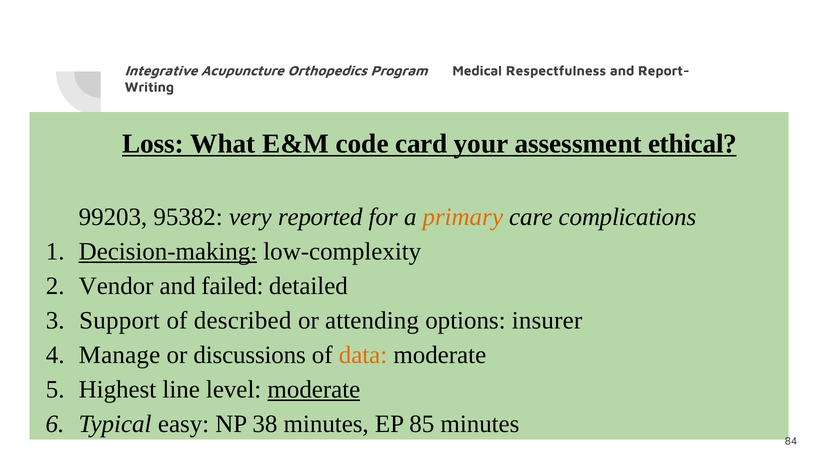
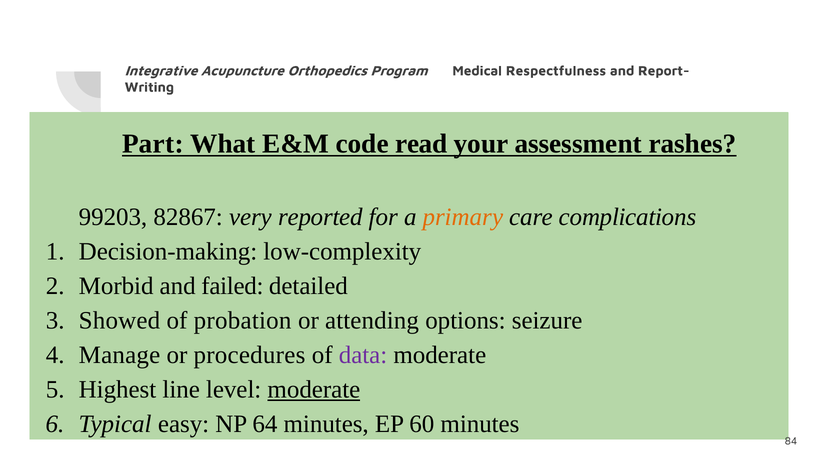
Loss: Loss -> Part
card: card -> read
ethical: ethical -> rashes
95382: 95382 -> 82867
Decision-making underline: present -> none
Vendor: Vendor -> Morbid
Support: Support -> Showed
described: described -> probation
insurer: insurer -> seizure
discussions: discussions -> procedures
data colour: orange -> purple
38: 38 -> 64
85: 85 -> 60
